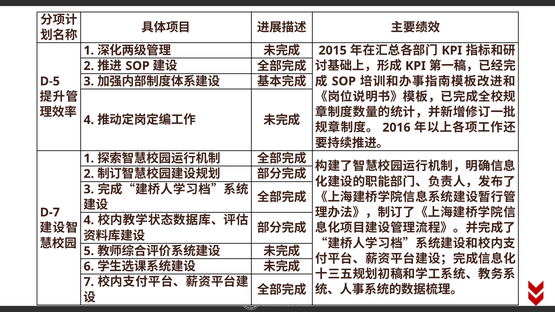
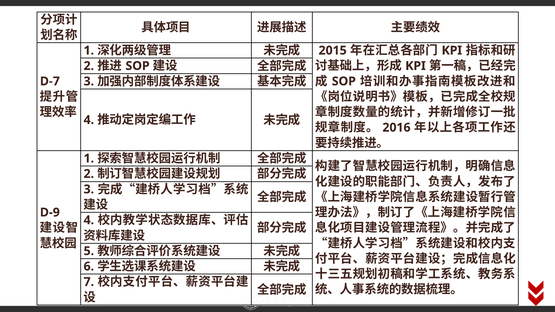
D-5: D-5 -> D-7
D-7: D-7 -> D-9
